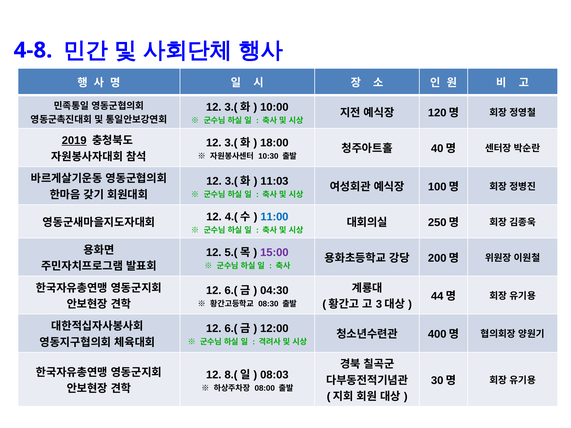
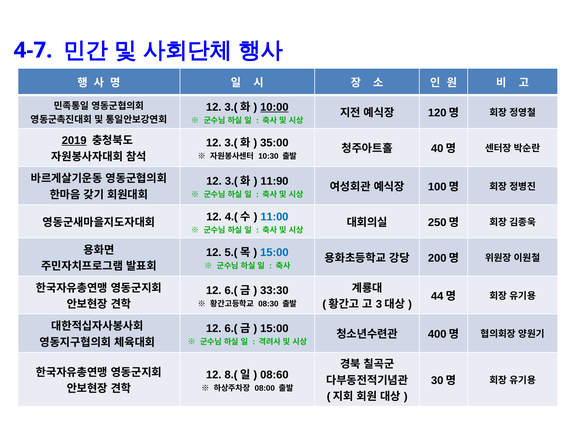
4-8: 4-8 -> 4-7
10:00 underline: none -> present
18:00: 18:00 -> 35:00
11:03: 11:03 -> 11:90
15:00 at (274, 253) colour: purple -> blue
04:30: 04:30 -> 33:30
12:00 at (274, 329): 12:00 -> 15:00
08:03: 08:03 -> 08:60
